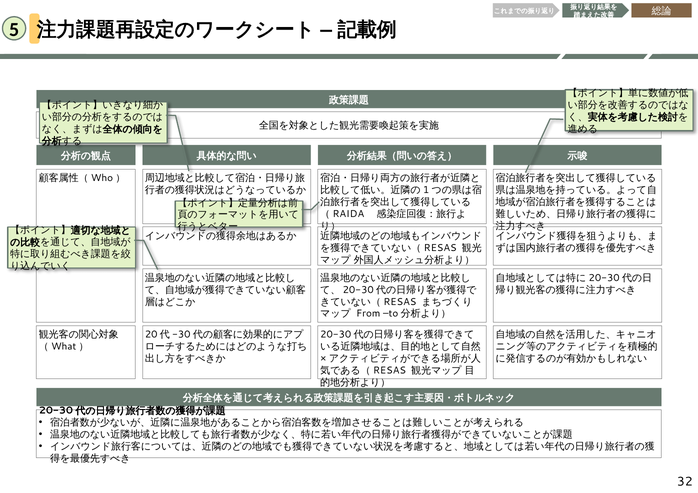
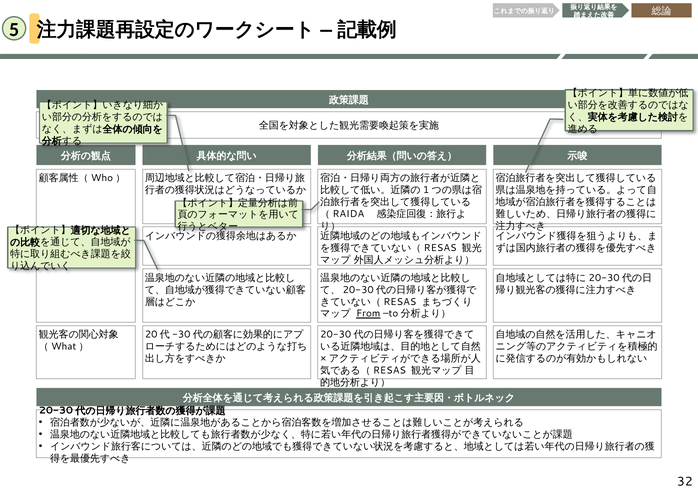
From underline: none -> present
